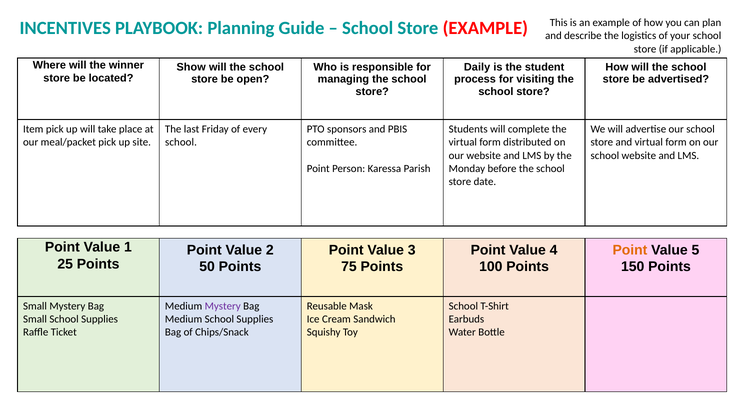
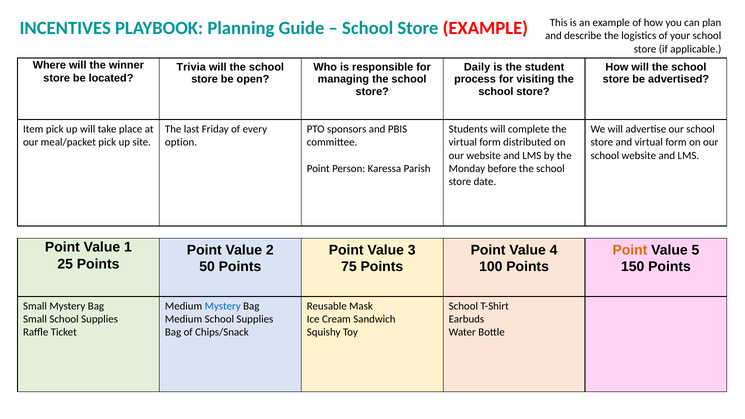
Show: Show -> Trivia
school at (181, 142): school -> option
Mystery at (223, 306) colour: purple -> blue
